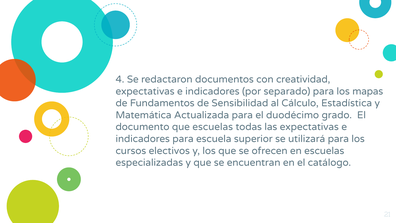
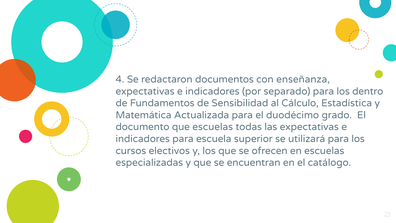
creatividad: creatividad -> enseñanza
mapas: mapas -> dentro
